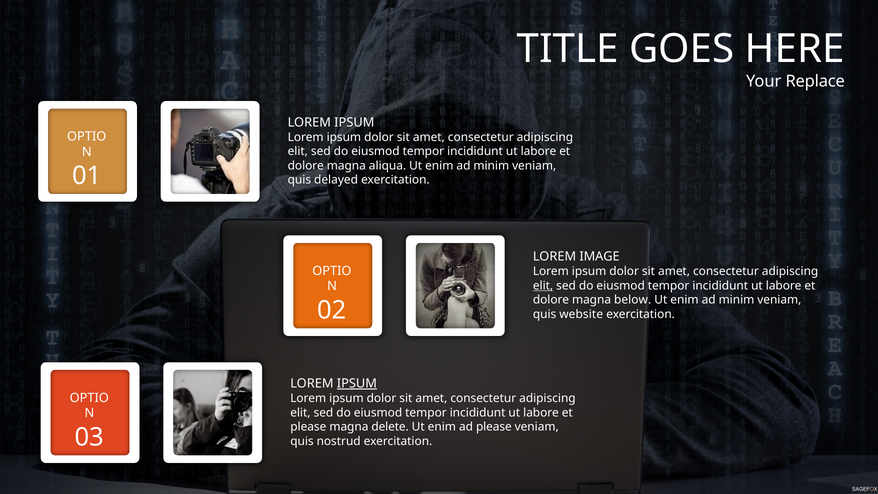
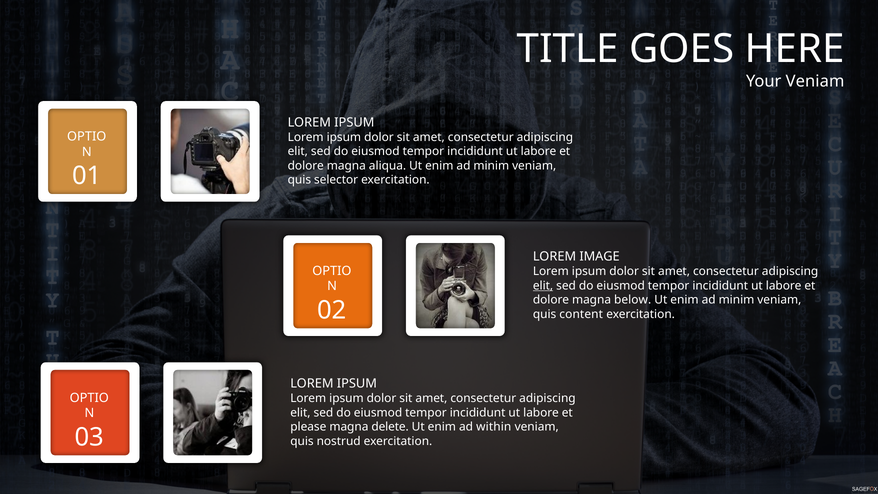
Your Replace: Replace -> Veniam
delayed: delayed -> selector
website: website -> content
IPSUM at (357, 383) underline: present -> none
ad please: please -> within
